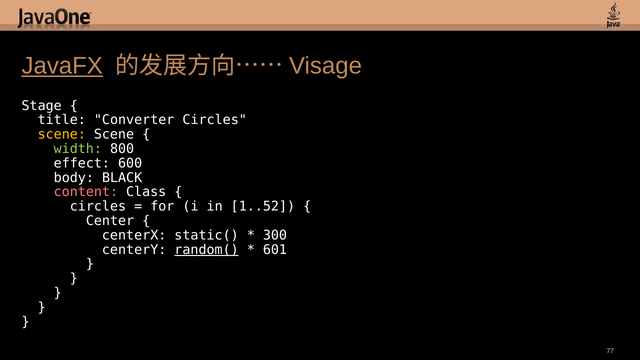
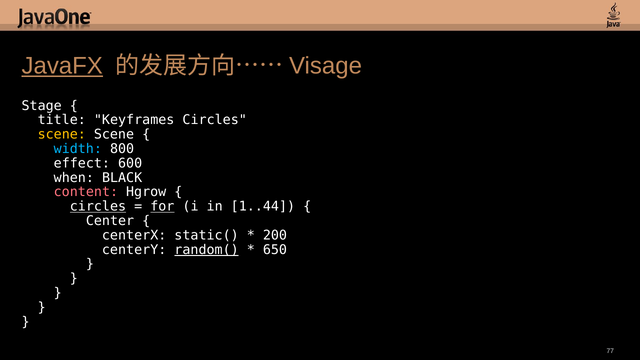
Converter: Converter -> Keyframes
width colour: light green -> light blue
body: body -> when
Class: Class -> Hgrow
circles at (98, 207) underline: none -> present
for underline: none -> present
1..52: 1..52 -> 1..44
300: 300 -> 200
601: 601 -> 650
